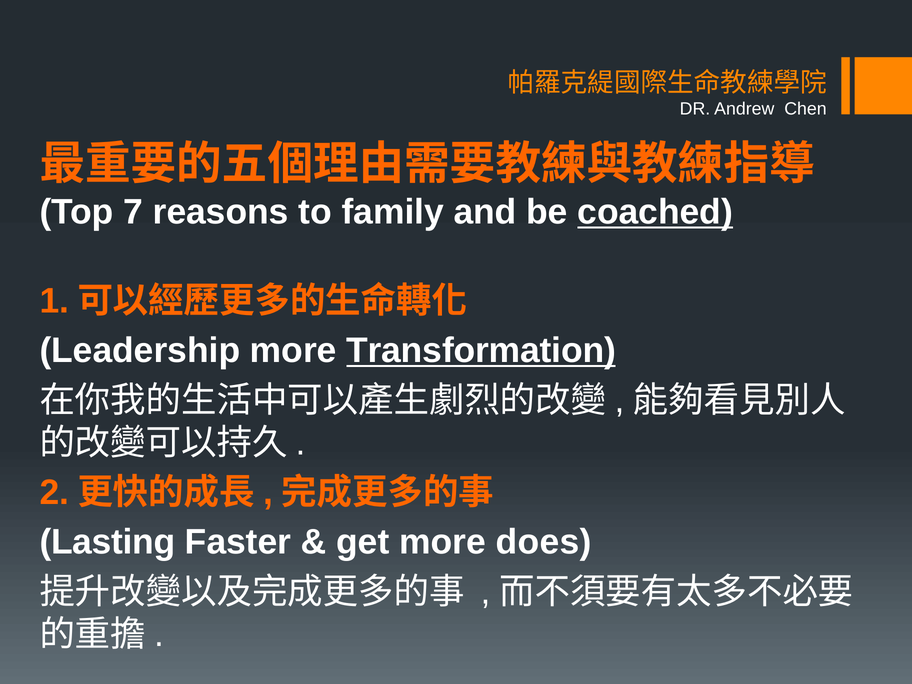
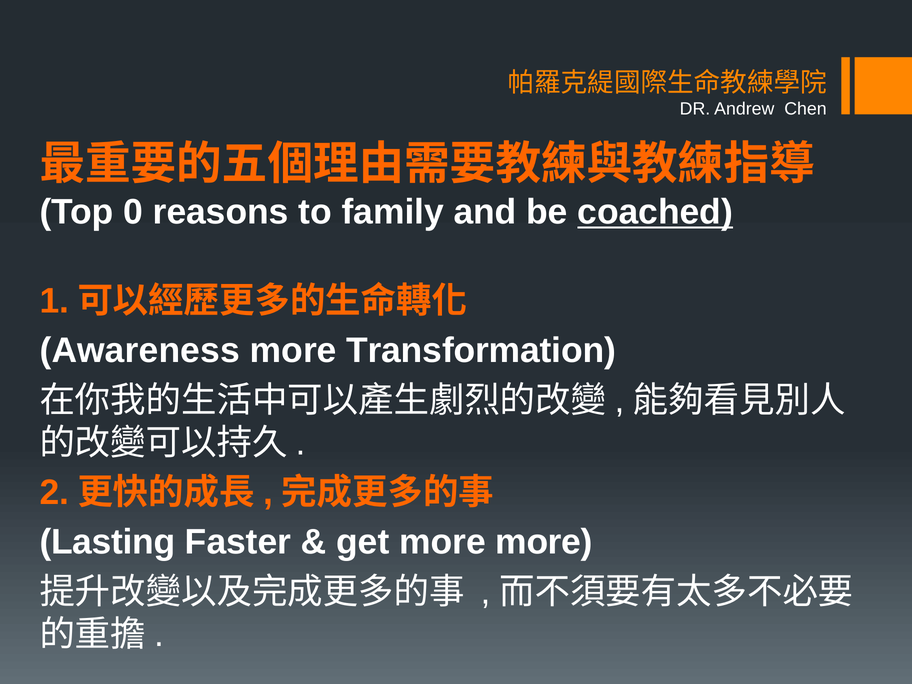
7: 7 -> 0
Leadership: Leadership -> Awareness
Transformation underline: present -> none
more does: does -> more
